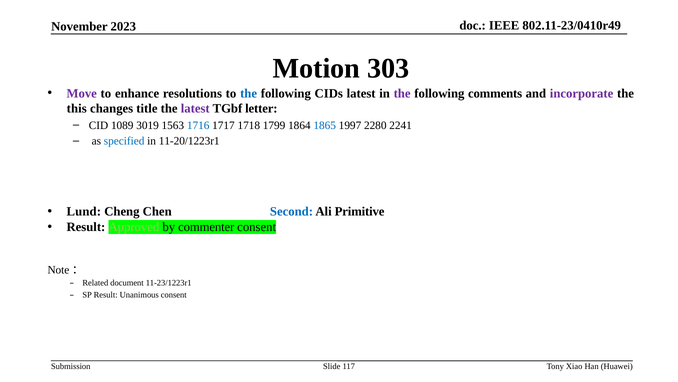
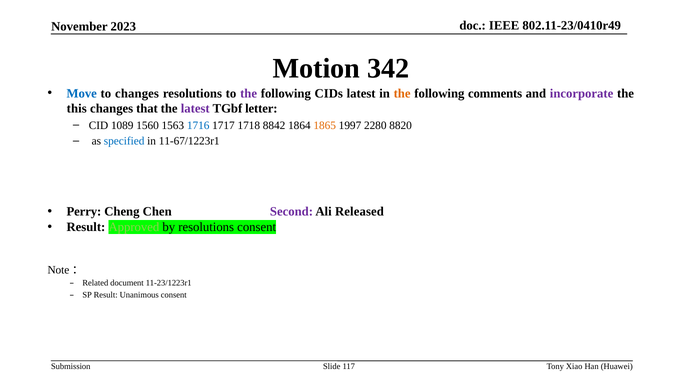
303: 303 -> 342
Move colour: purple -> blue
to enhance: enhance -> changes
the at (249, 93) colour: blue -> purple
the at (402, 93) colour: purple -> orange
title: title -> that
3019: 3019 -> 1560
1799: 1799 -> 8842
1865 colour: blue -> orange
2241: 2241 -> 8820
11-20/1223r1: 11-20/1223r1 -> 11-67/1223r1
Lund: Lund -> Perry
Second colour: blue -> purple
Primitive: Primitive -> Released
by commenter: commenter -> resolutions
